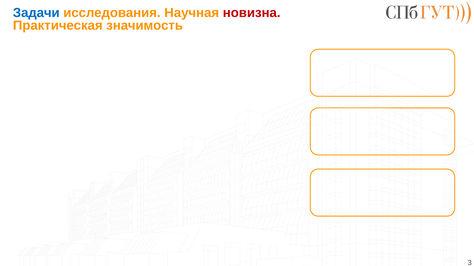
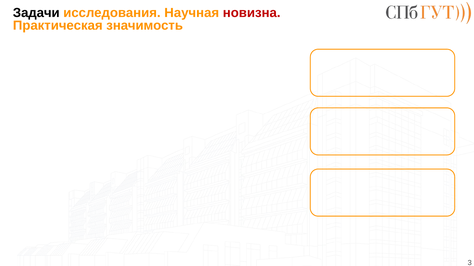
Задачи colour: blue -> black
